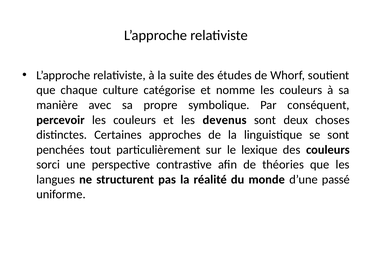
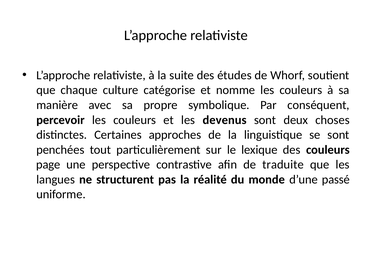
sorci: sorci -> page
théories: théories -> traduite
